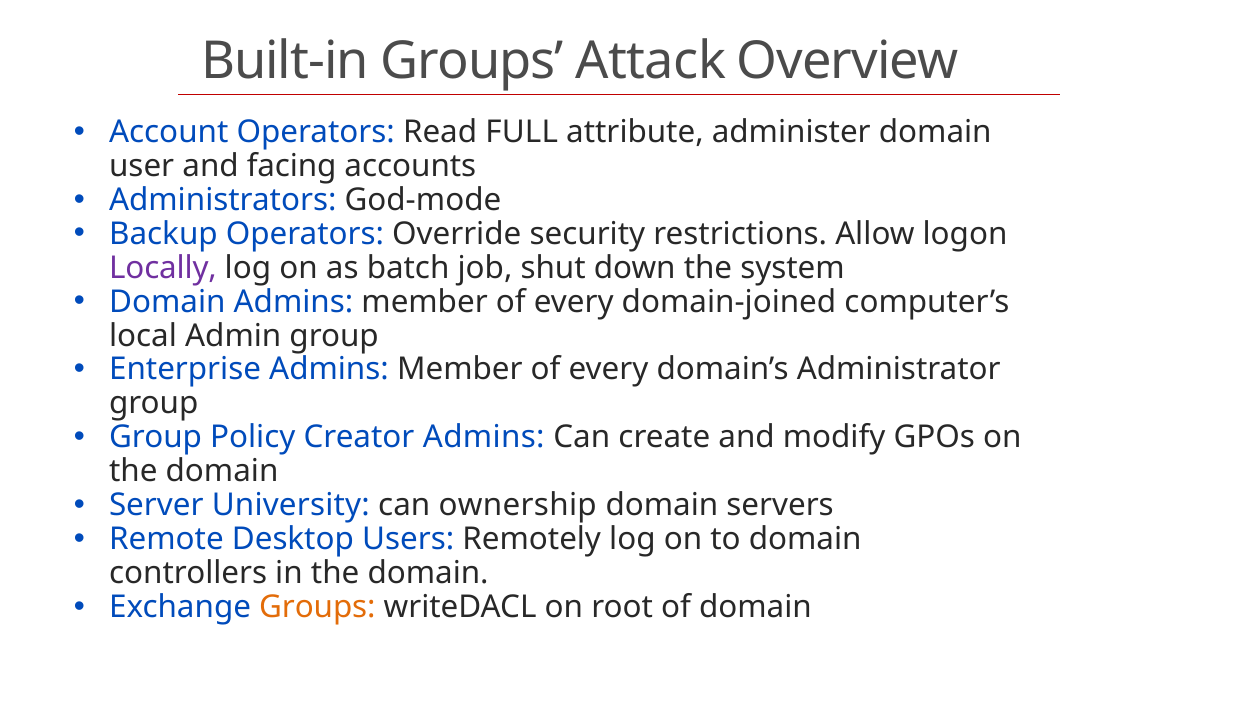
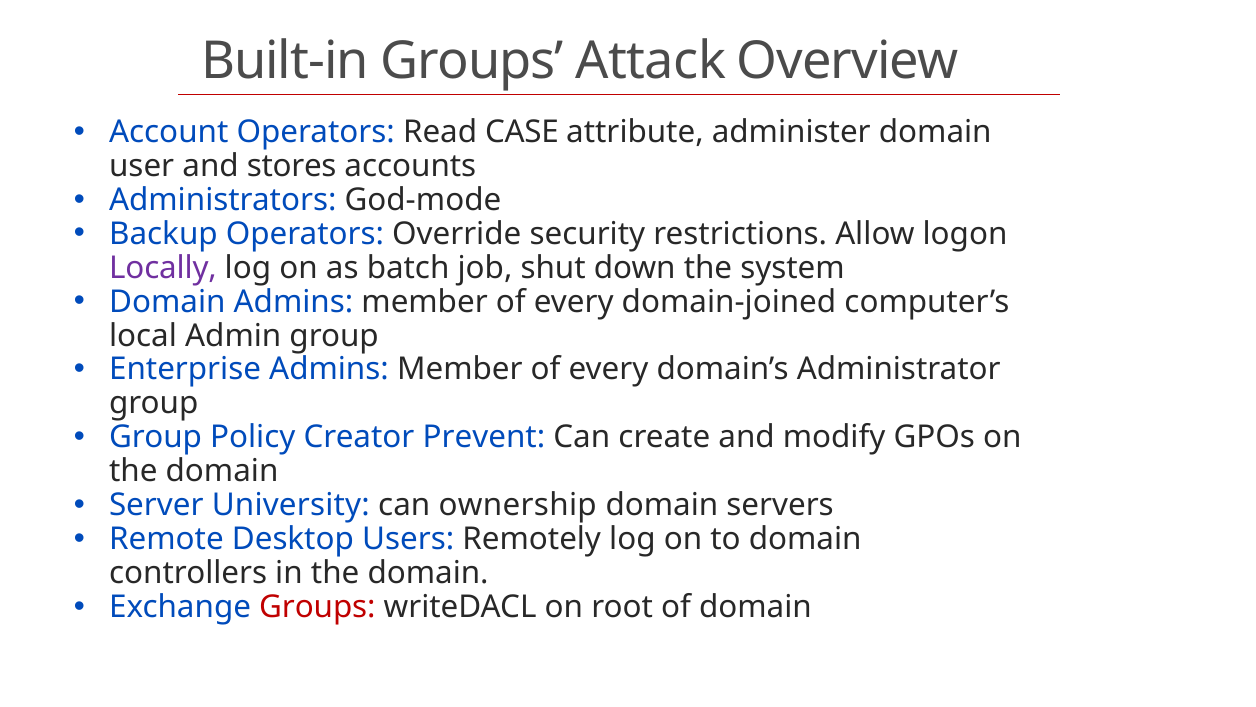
FULL: FULL -> CASE
facing: facing -> stores
Creator Admins: Admins -> Prevent
Groups at (317, 607) colour: orange -> red
